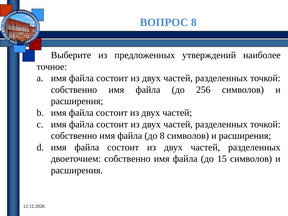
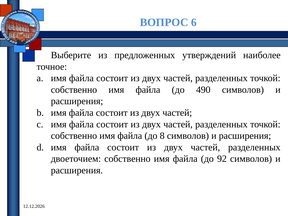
ВОПРОС 8: 8 -> 6
256: 256 -> 490
15: 15 -> 92
